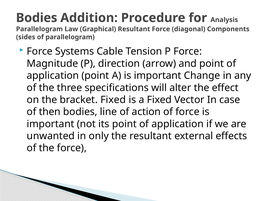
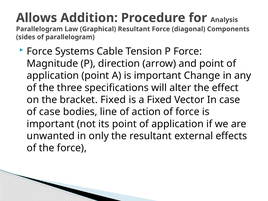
Bodies at (37, 18): Bodies -> Allows
of then: then -> case
